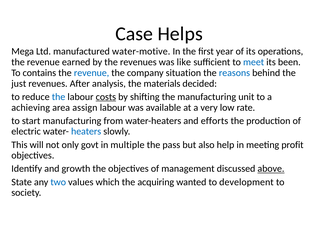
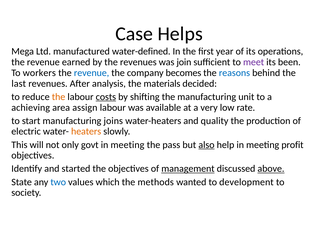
water-motive: water-motive -> water-defined
like: like -> join
meet colour: blue -> purple
contains: contains -> workers
situation: situation -> becomes
just: just -> last
the at (59, 97) colour: blue -> orange
from: from -> joins
efforts: efforts -> quality
heaters colour: blue -> orange
multiple at (127, 145): multiple -> meeting
also underline: none -> present
growth: growth -> started
management underline: none -> present
acquiring: acquiring -> methods
